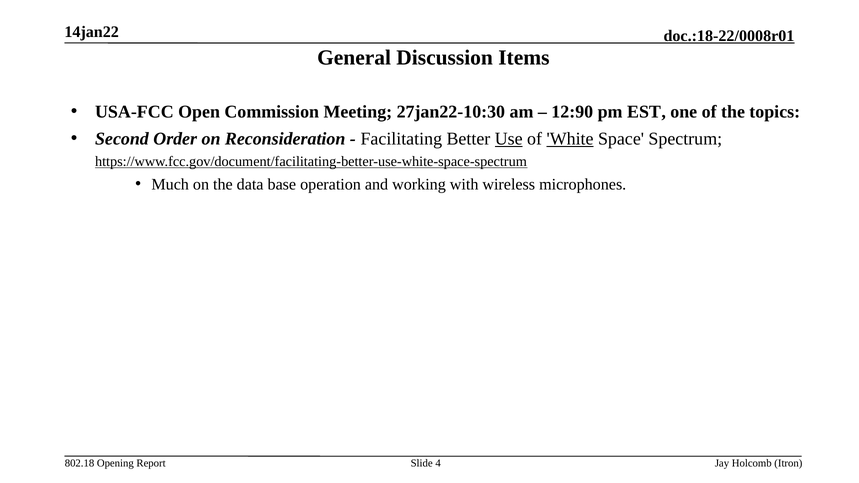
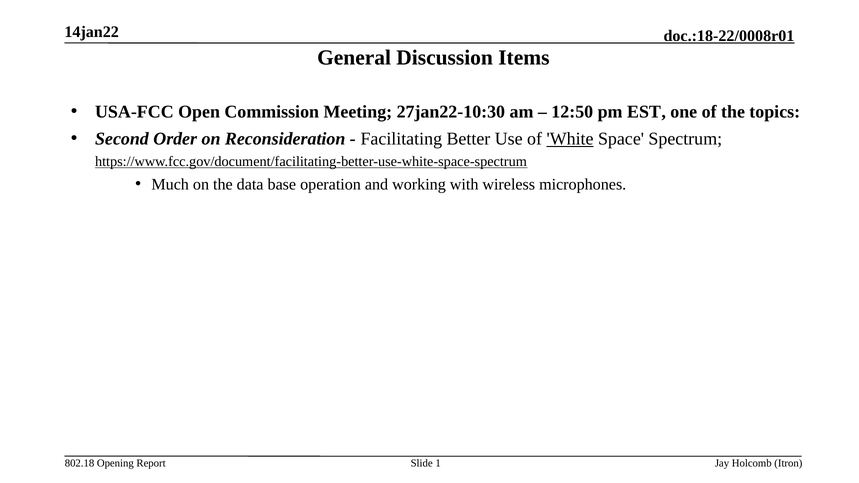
12:90: 12:90 -> 12:50
Use underline: present -> none
4: 4 -> 1
